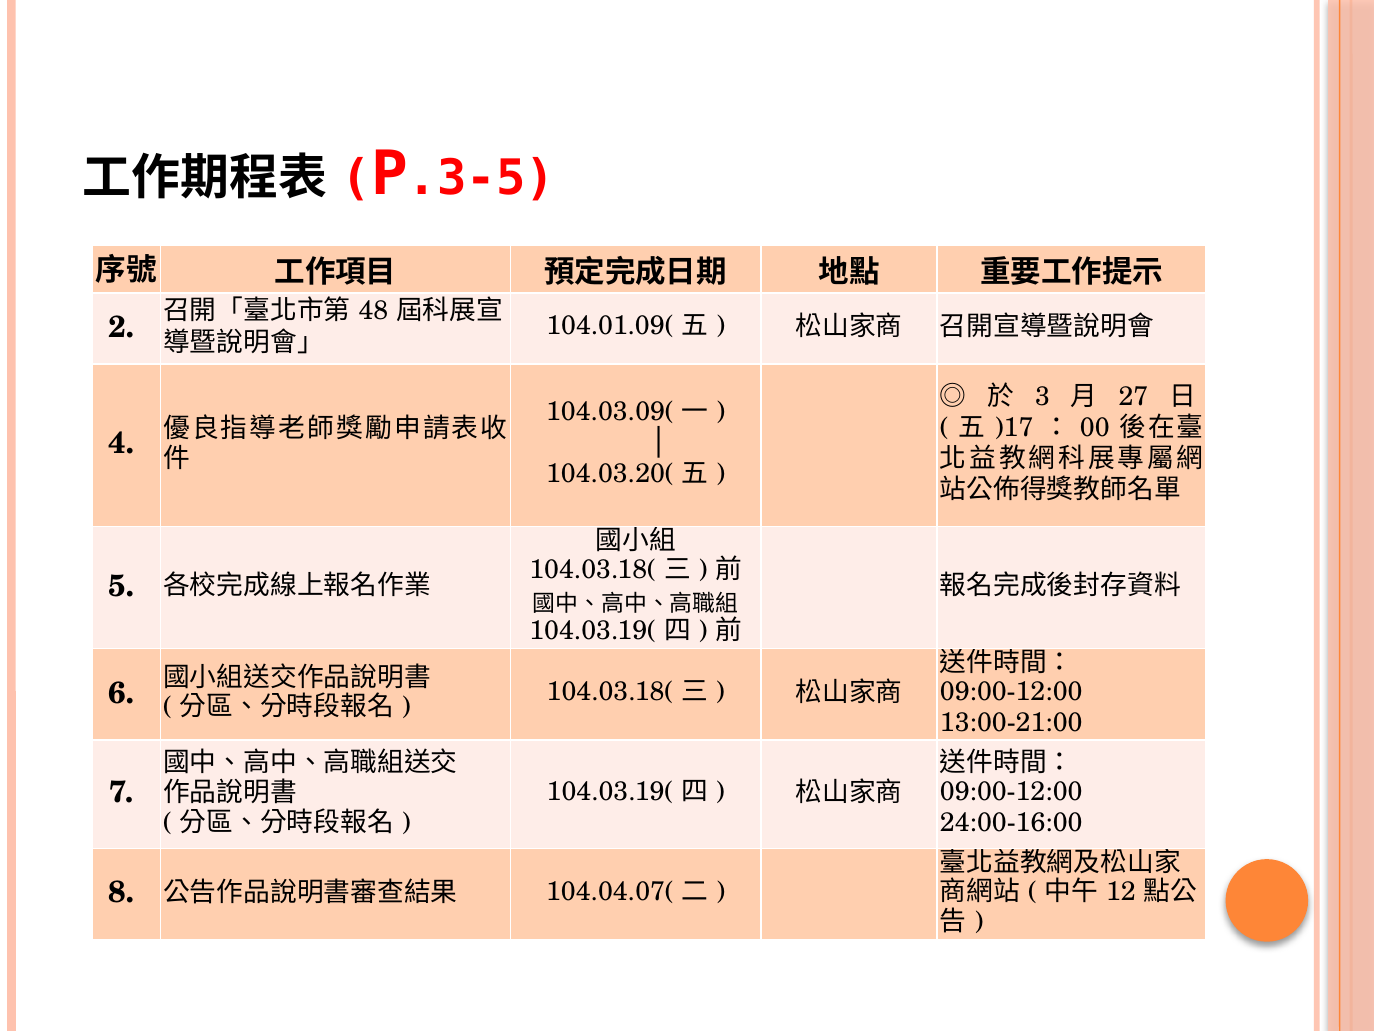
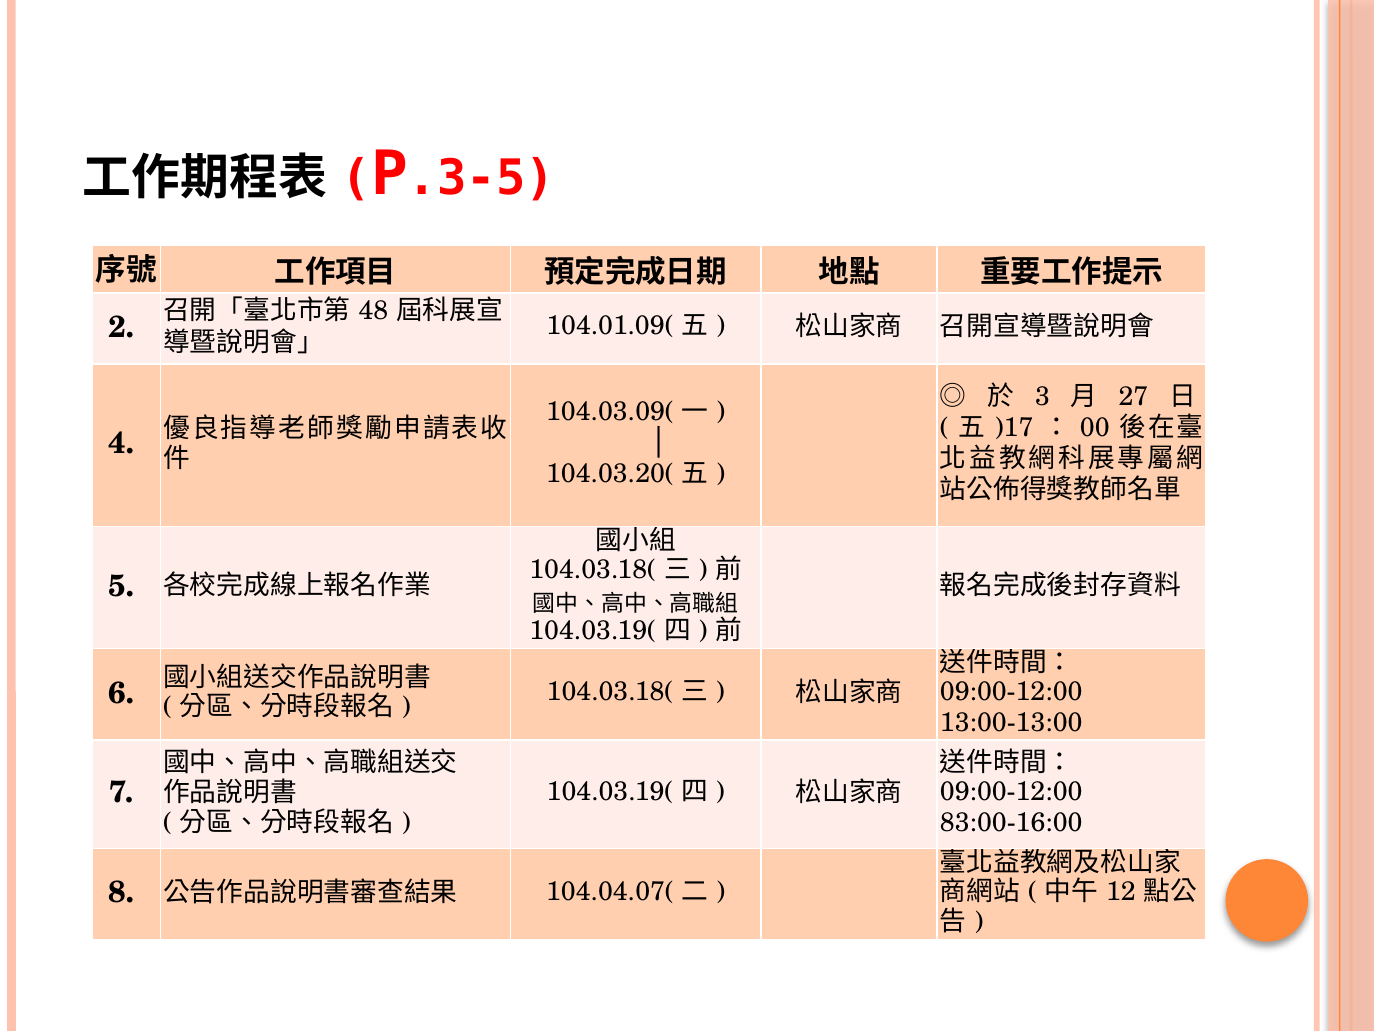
13:00-21:00: 13:00-21:00 -> 13:00-13:00
24:00-16:00: 24:00-16:00 -> 83:00-16:00
